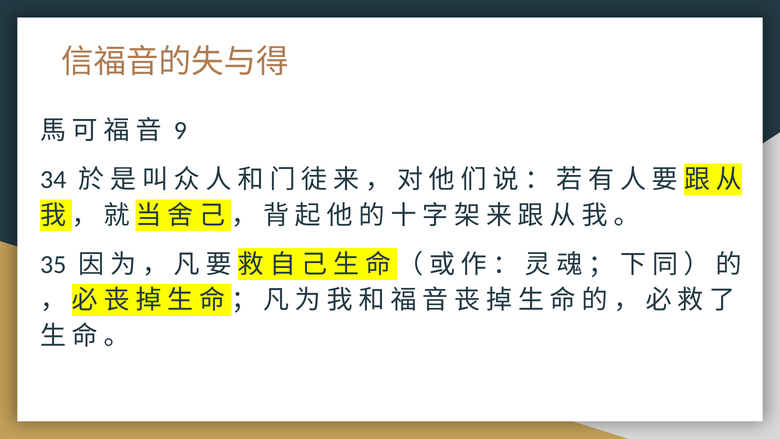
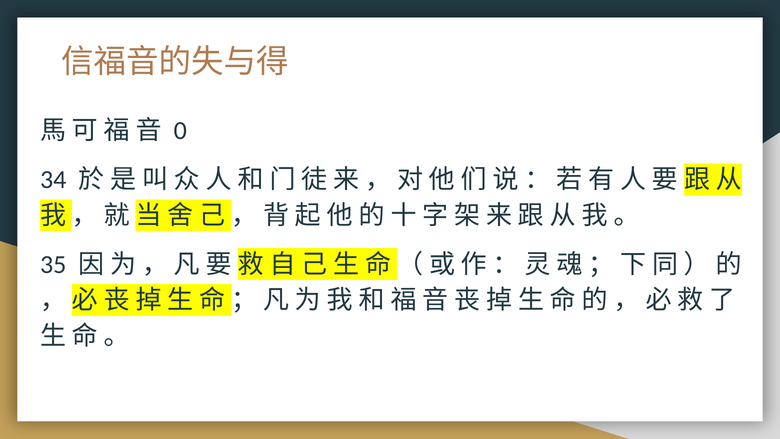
9: 9 -> 0
